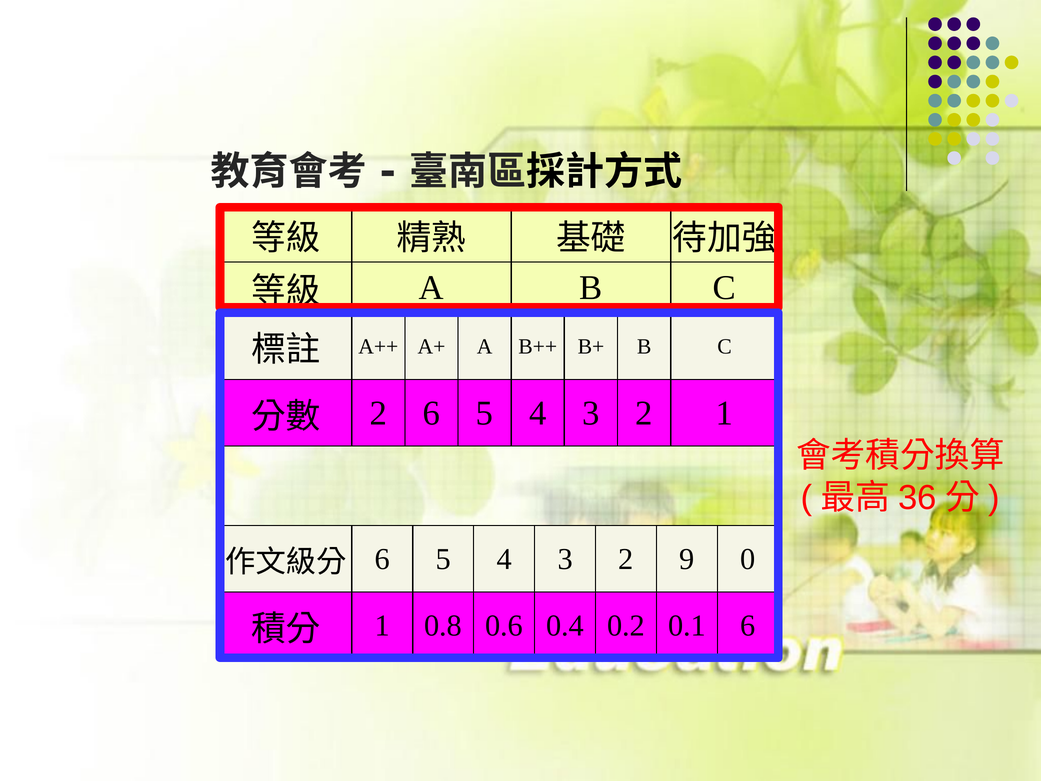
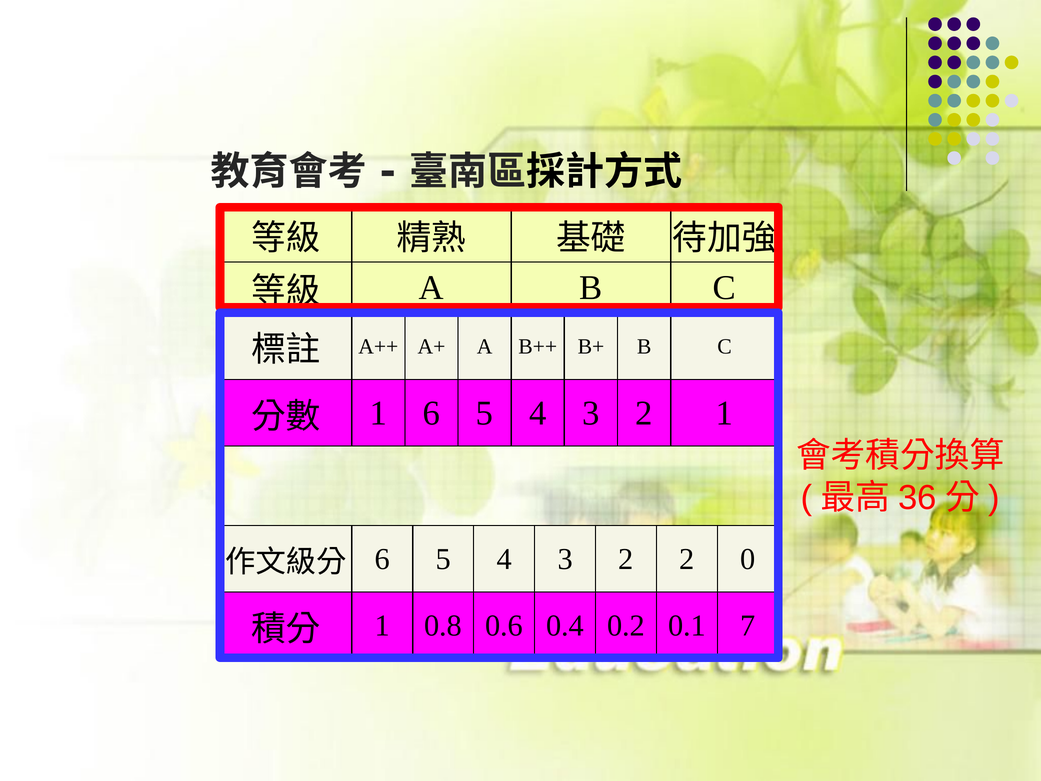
2 at (378, 413): 2 -> 1
2 9: 9 -> 2
0.1 6: 6 -> 7
